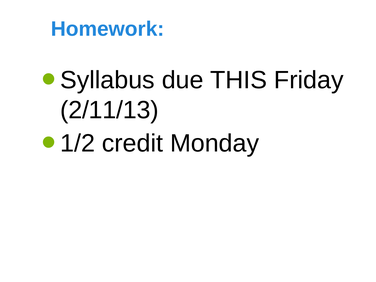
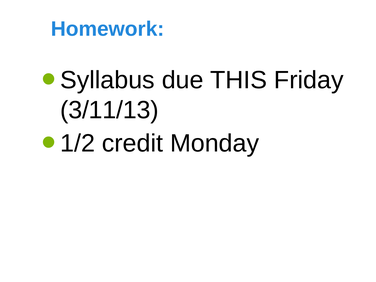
2/11/13: 2/11/13 -> 3/11/13
